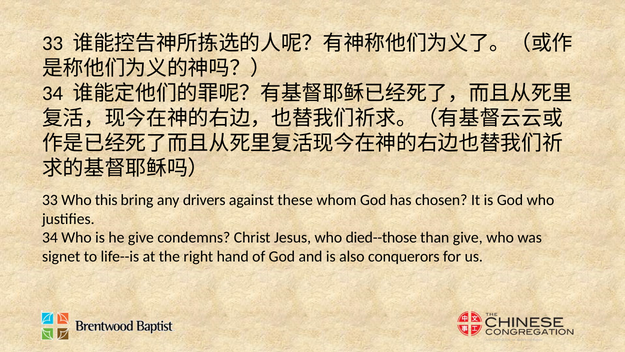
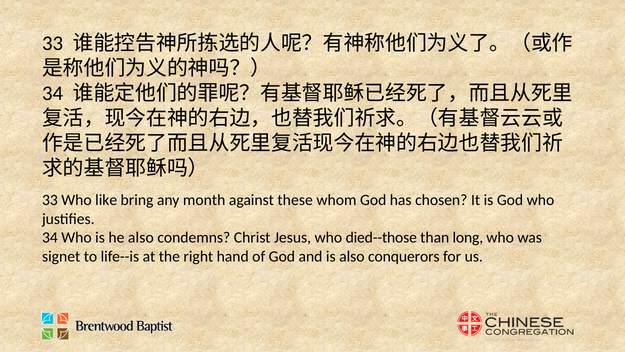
this: this -> like
drivers: drivers -> month
he give: give -> also
than give: give -> long
